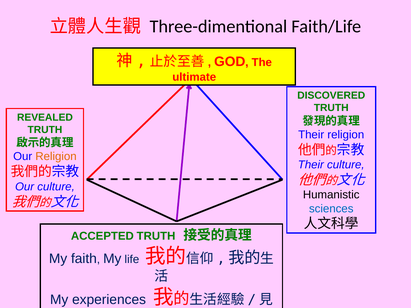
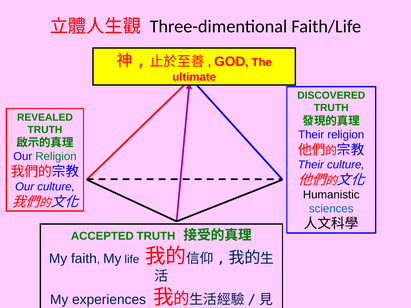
Religion at (56, 157) colour: orange -> green
